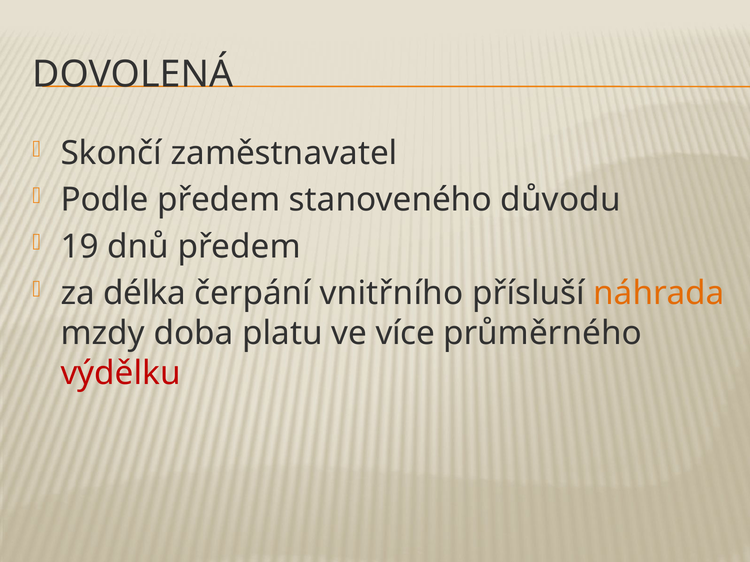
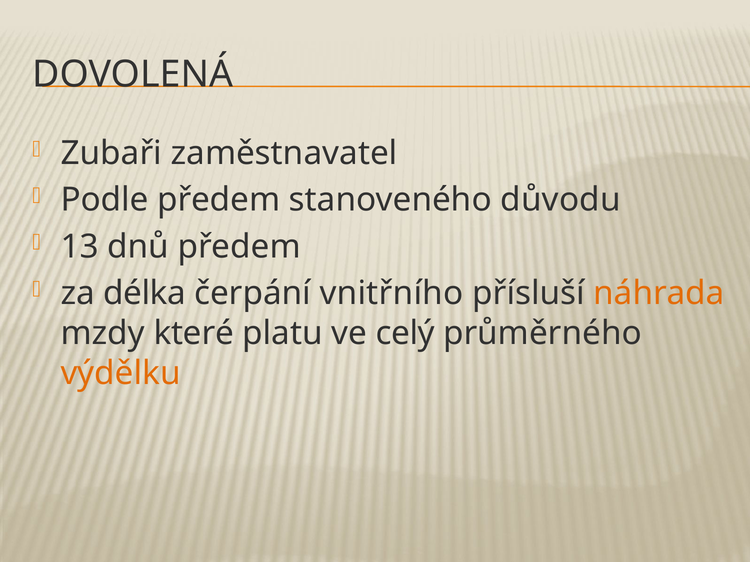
Skončí: Skončí -> Zubaři
19: 19 -> 13
doba: doba -> které
více: více -> celý
výdělku colour: red -> orange
